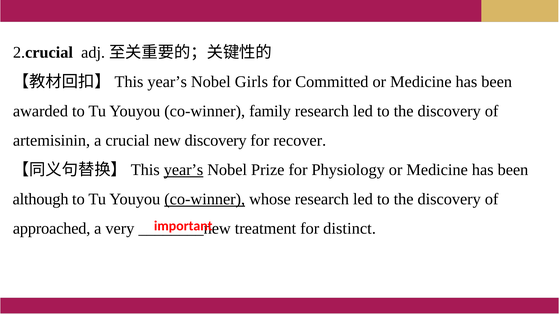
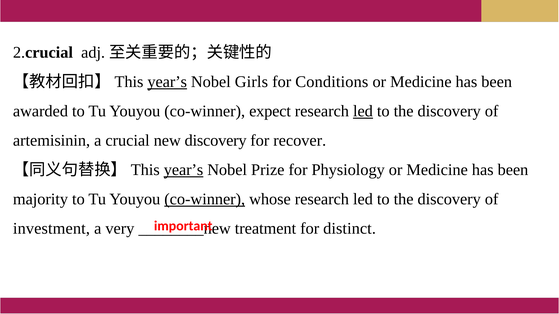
year’s at (167, 82) underline: none -> present
Committed: Committed -> Conditions
family: family -> expect
led at (363, 111) underline: none -> present
although: although -> majority
approached: approached -> investment
